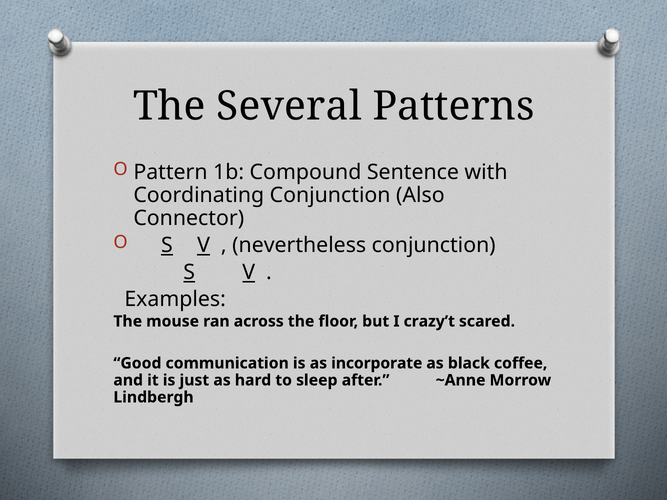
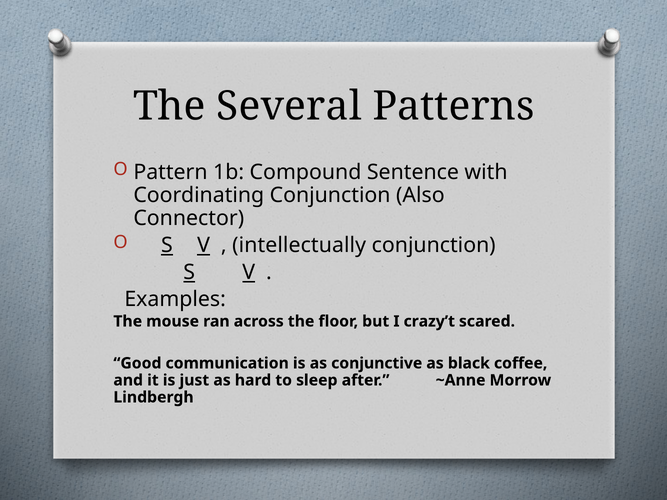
nevertheless: nevertheless -> intellectually
incorporate: incorporate -> conjunctive
